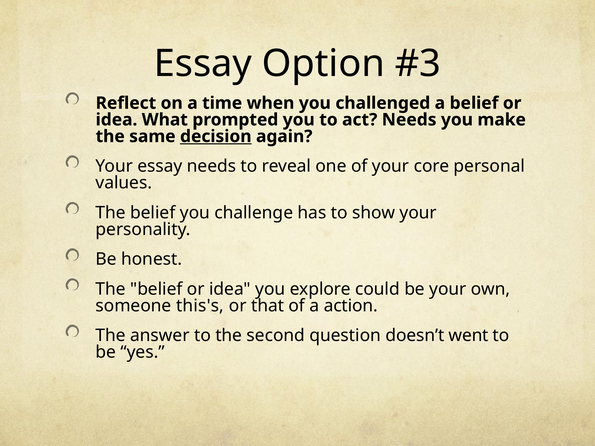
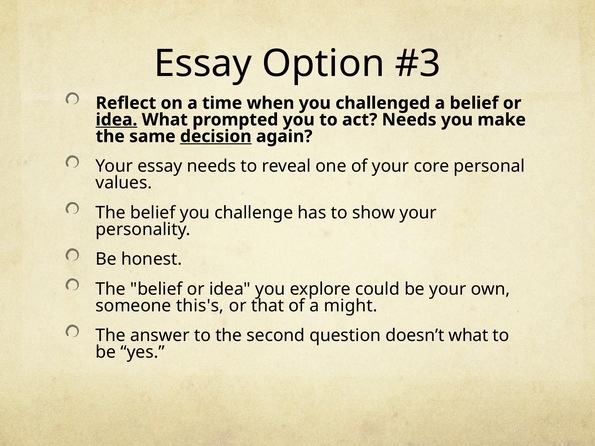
idea at (117, 120) underline: none -> present
action: action -> might
doesn’t went: went -> what
